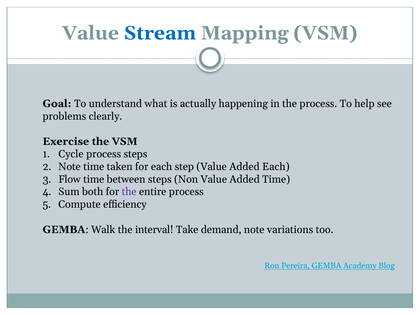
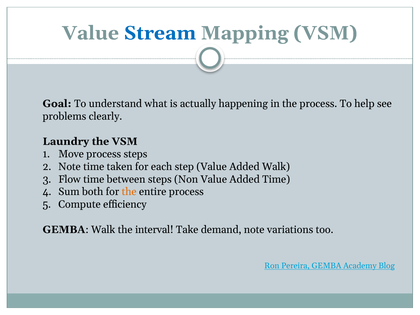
Exercise: Exercise -> Laundry
Cycle: Cycle -> Move
Added Each: Each -> Walk
the at (129, 192) colour: purple -> orange
